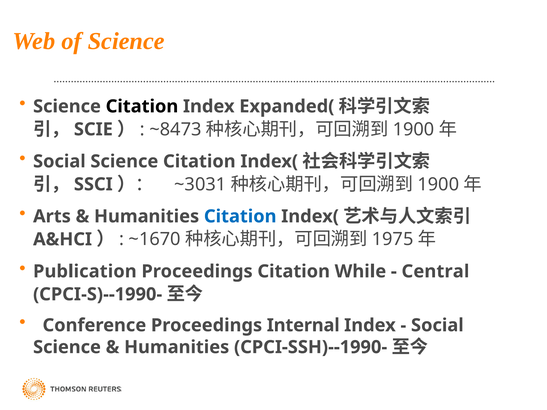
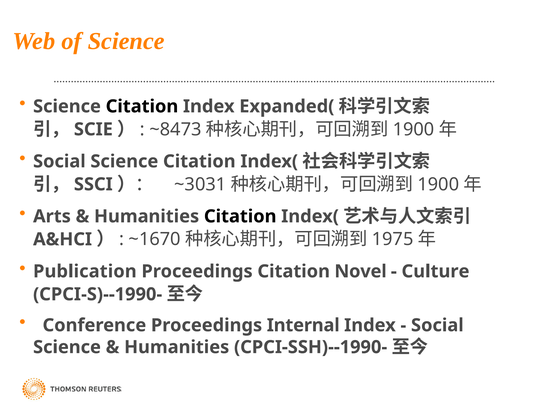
Citation at (240, 217) colour: blue -> black
While: While -> Novel
Central: Central -> Culture
